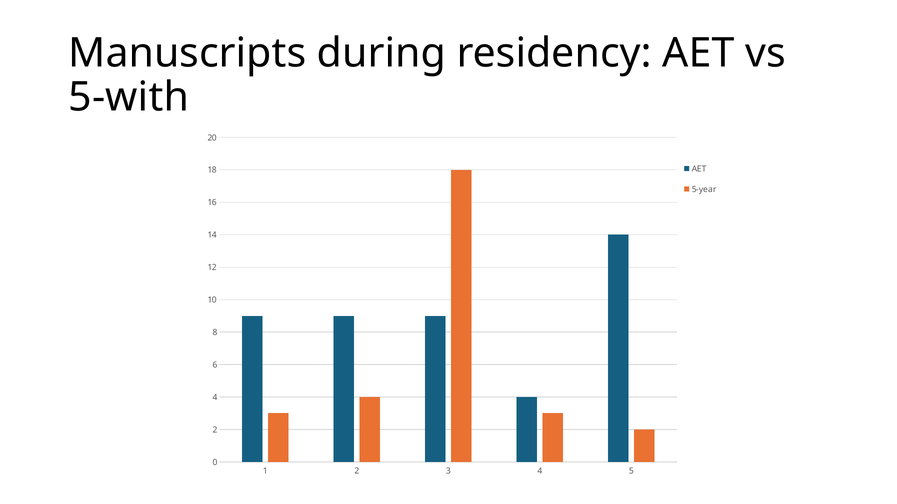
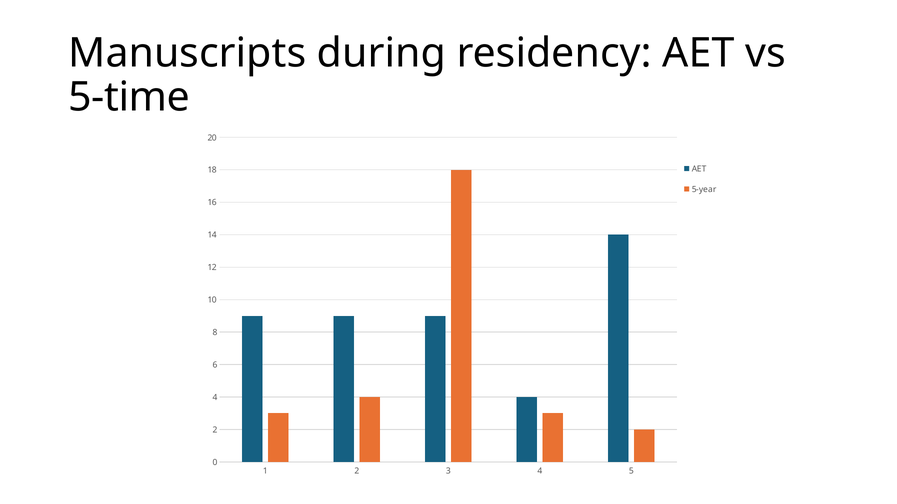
5-with: 5-with -> 5-time
